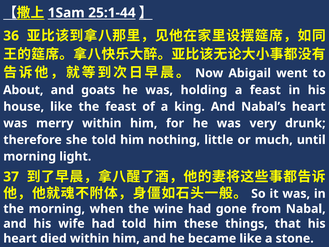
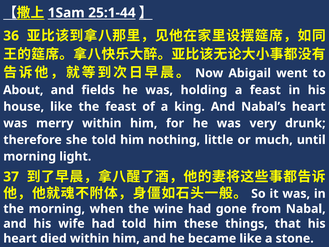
goats: goats -> fields
